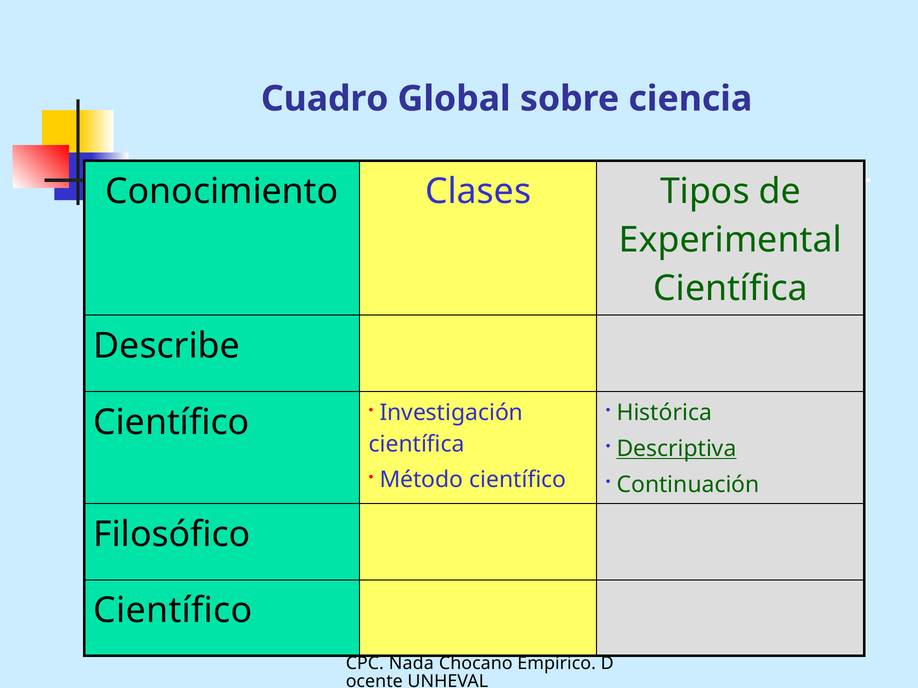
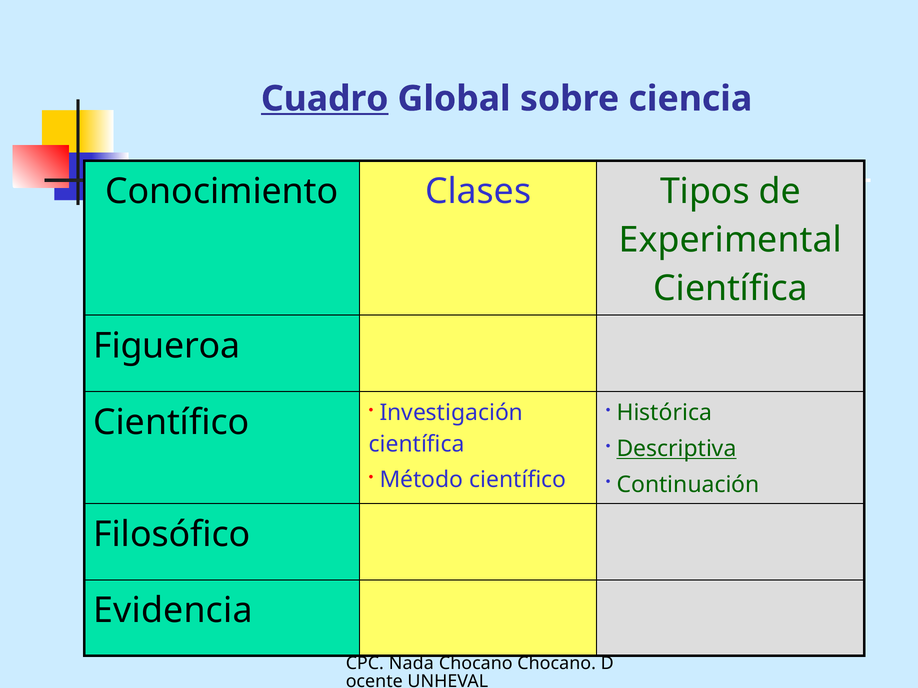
Cuadro underline: none -> present
Describe: Describe -> Figueroa
Científico at (173, 611): Científico -> Evidencia
Chocano Empírico: Empírico -> Chocano
